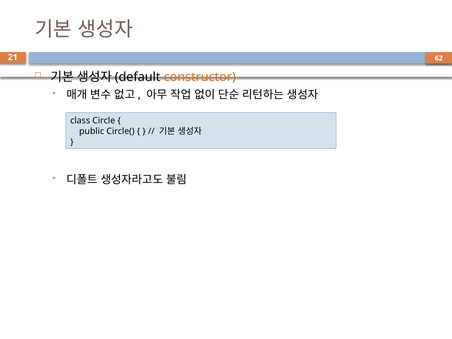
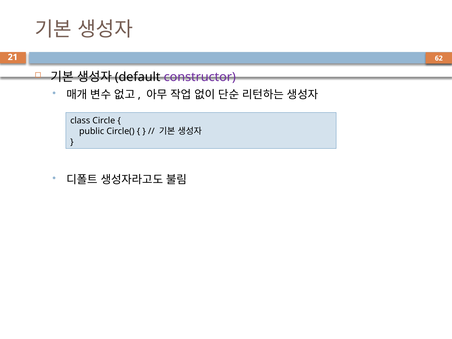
constructor colour: orange -> purple
